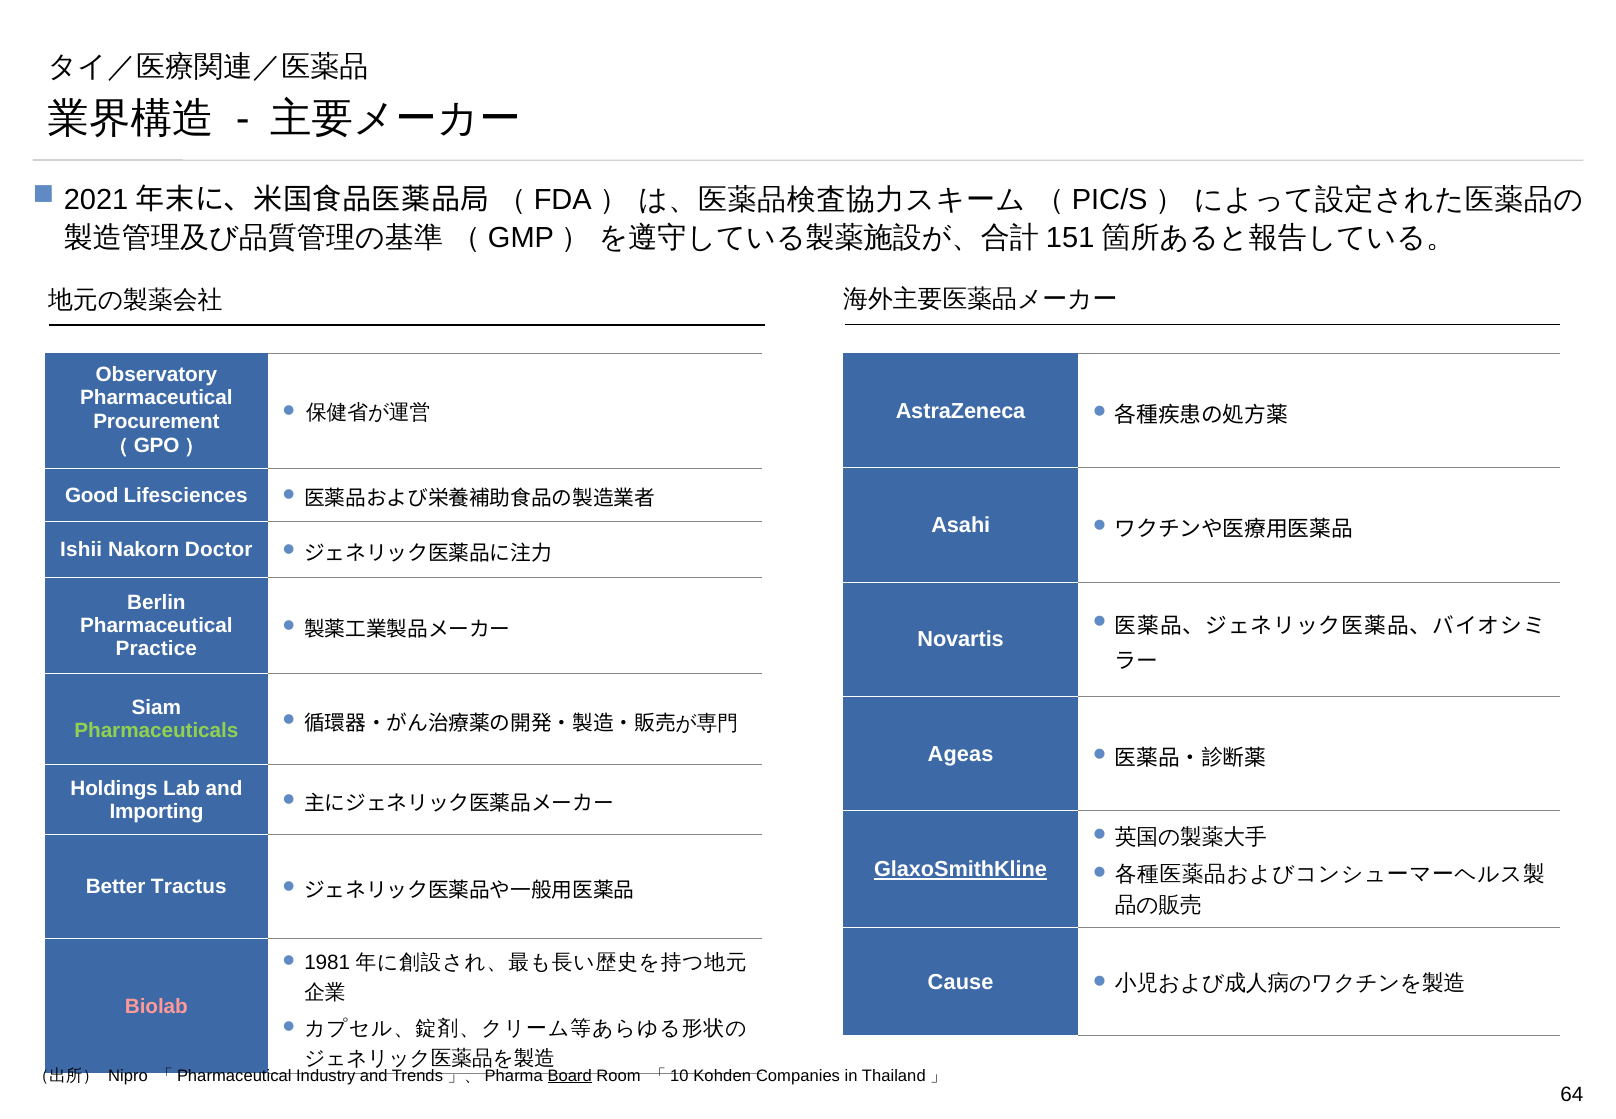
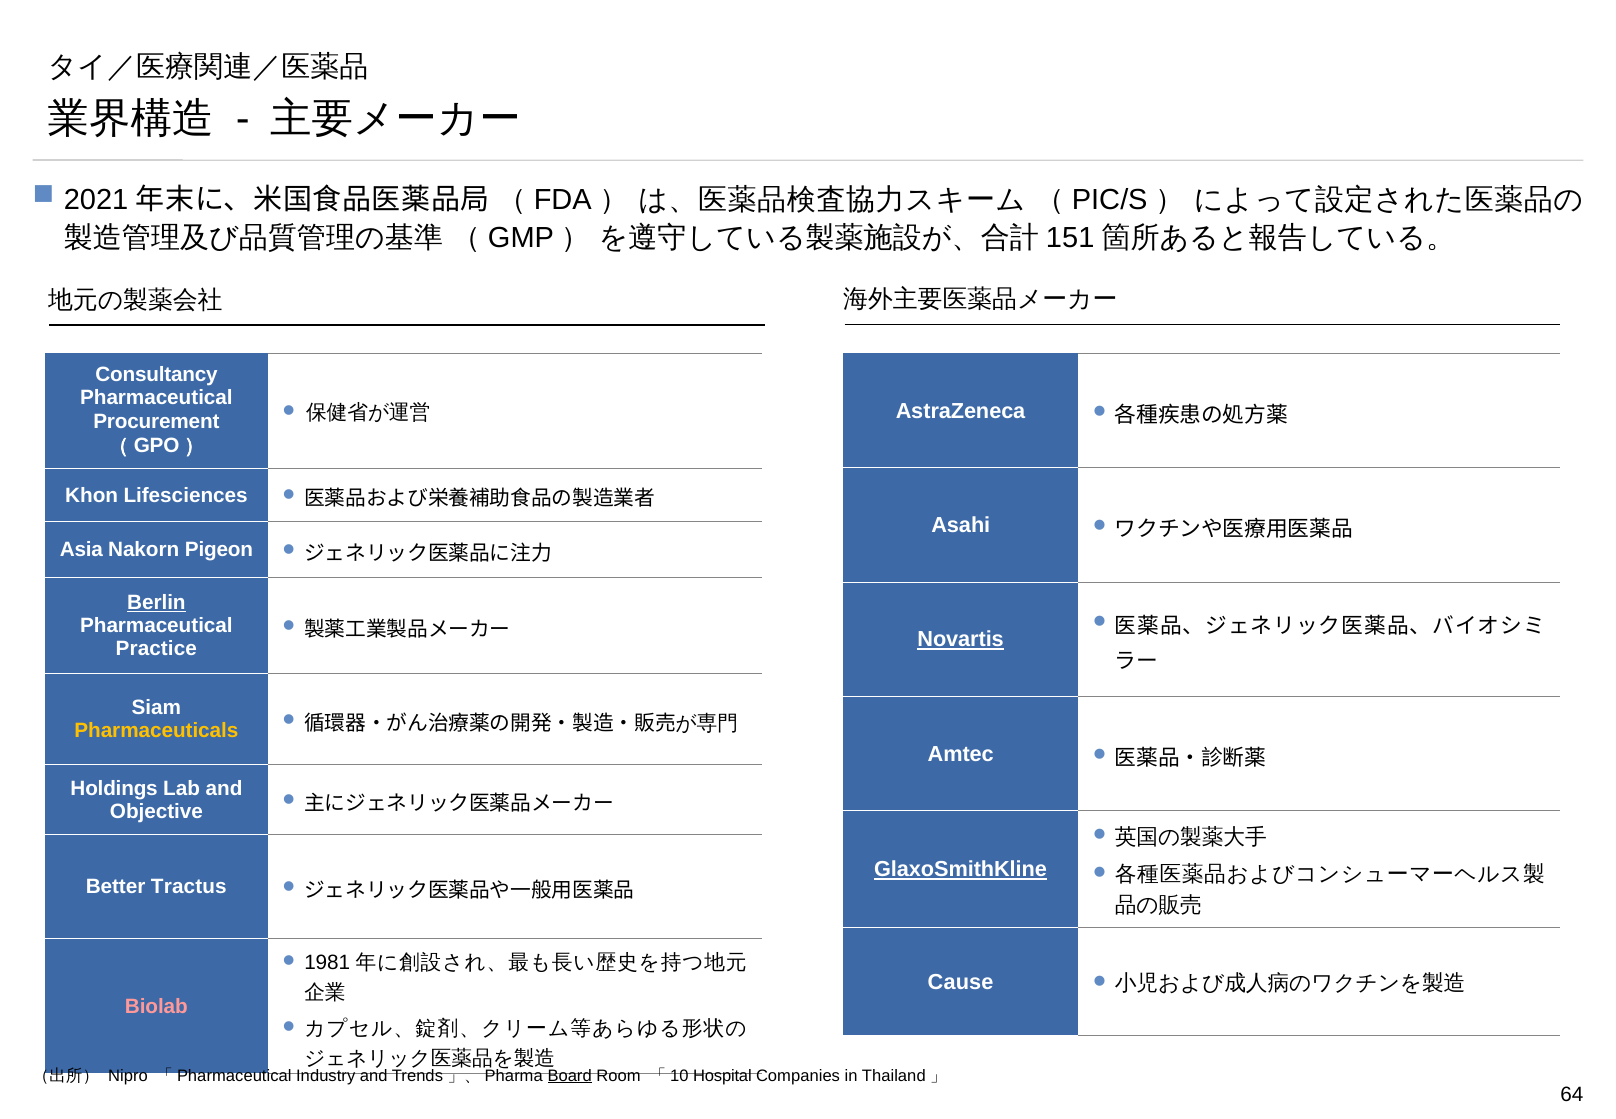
Observatory: Observatory -> Consultancy
Good: Good -> Khon
Ishii: Ishii -> Asia
Doctor: Doctor -> Pigeon
Berlin underline: none -> present
Novartis underline: none -> present
Pharmaceuticals colour: light green -> yellow
Ageas: Ageas -> Amtec
Importing: Importing -> Objective
Kohden: Kohden -> Hospital
